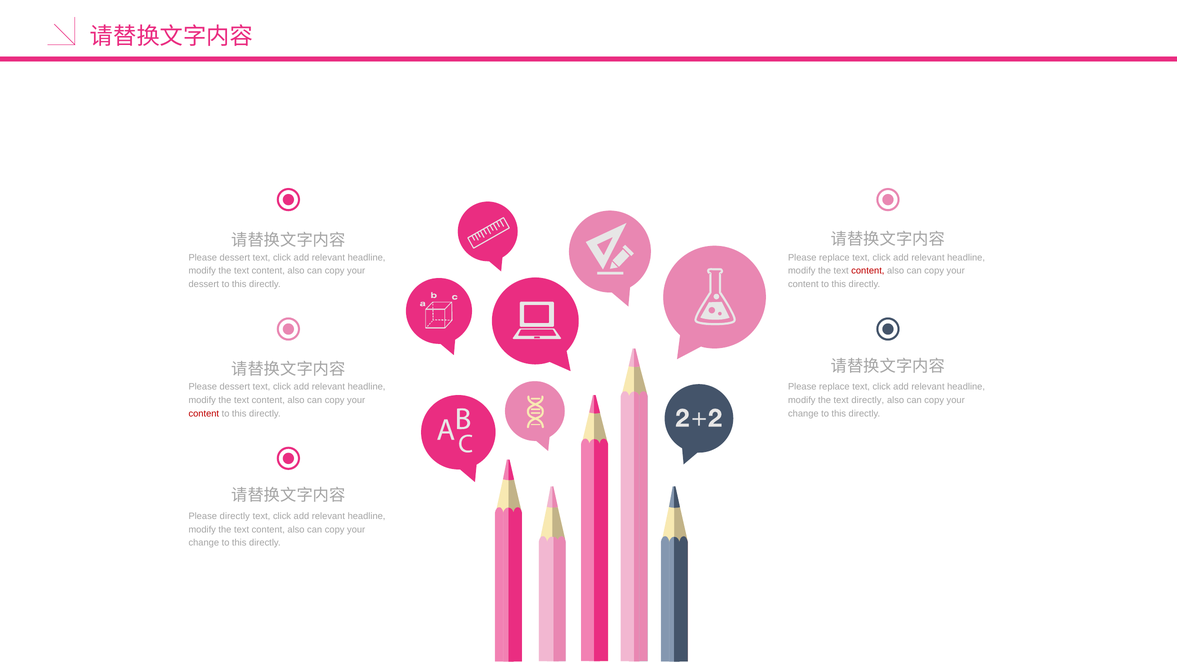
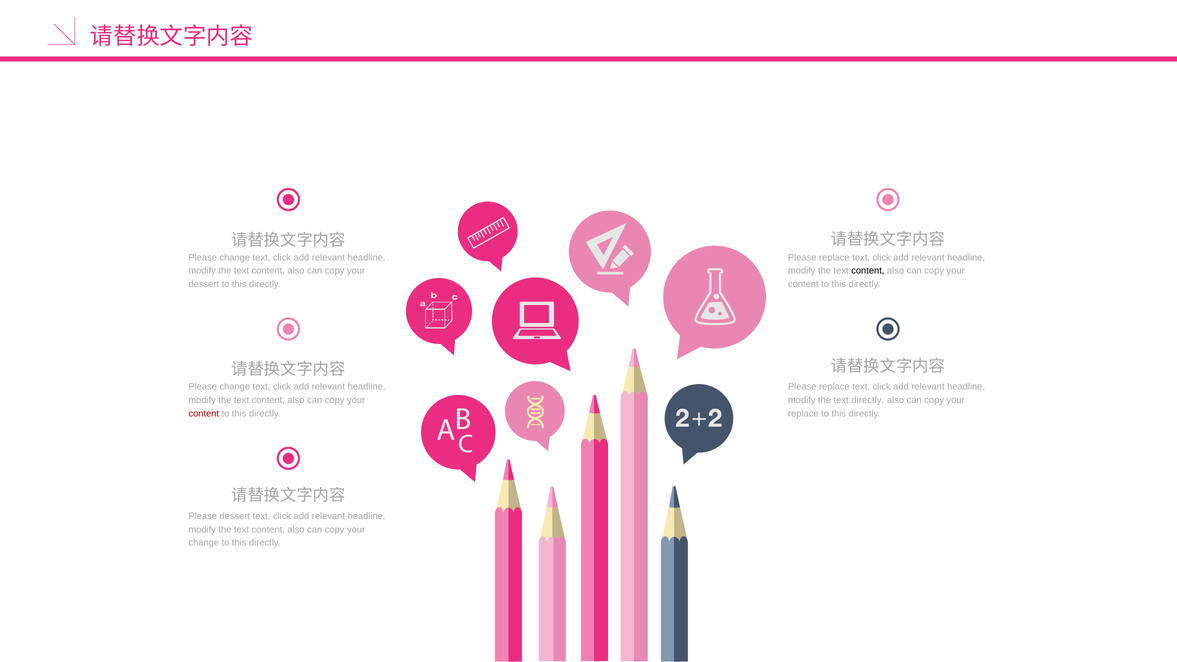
dessert at (235, 257): dessert -> change
content at (868, 271) colour: red -> black
dessert at (235, 387): dessert -> change
change at (803, 414): change -> replace
Please directly: directly -> dessert
